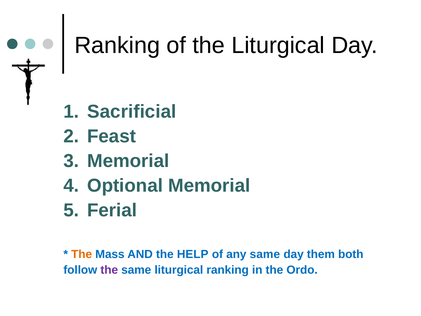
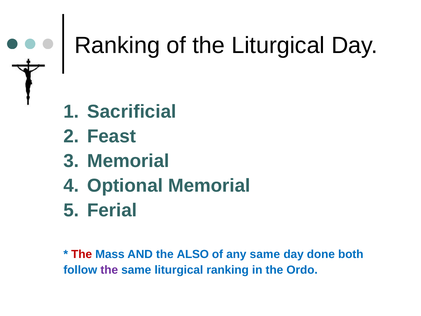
The at (82, 254) colour: orange -> red
HELP: HELP -> ALSO
them: them -> done
